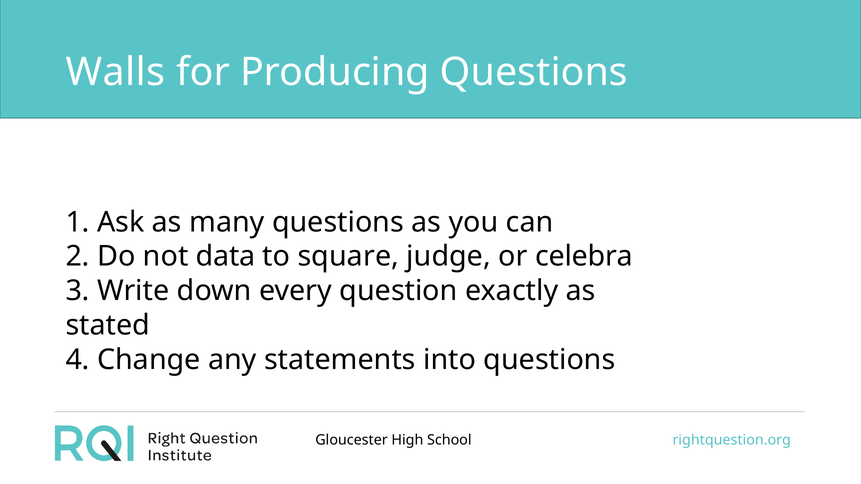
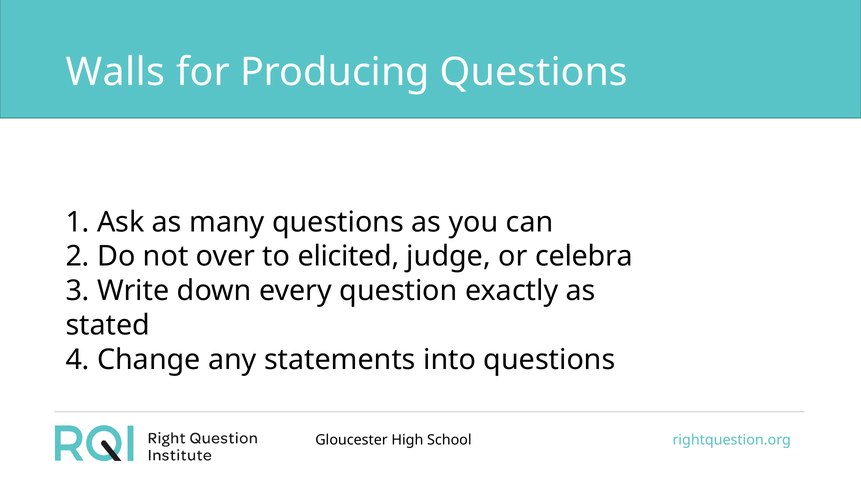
data: data -> over
square: square -> elicited
